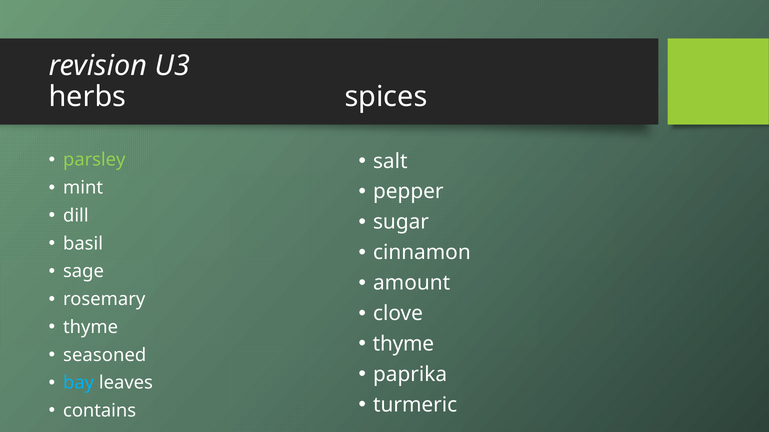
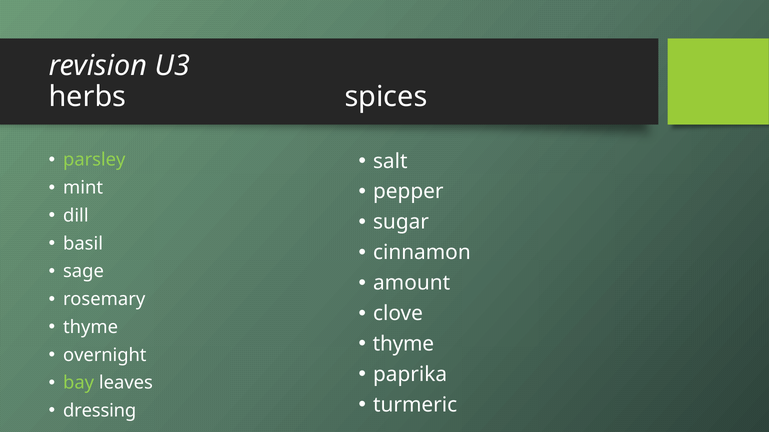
seasoned: seasoned -> overnight
bay colour: light blue -> light green
contains: contains -> dressing
